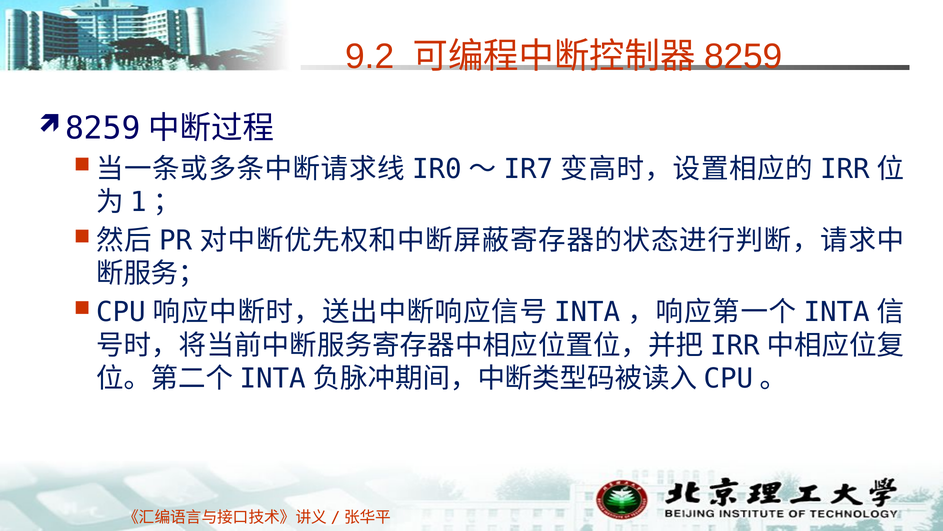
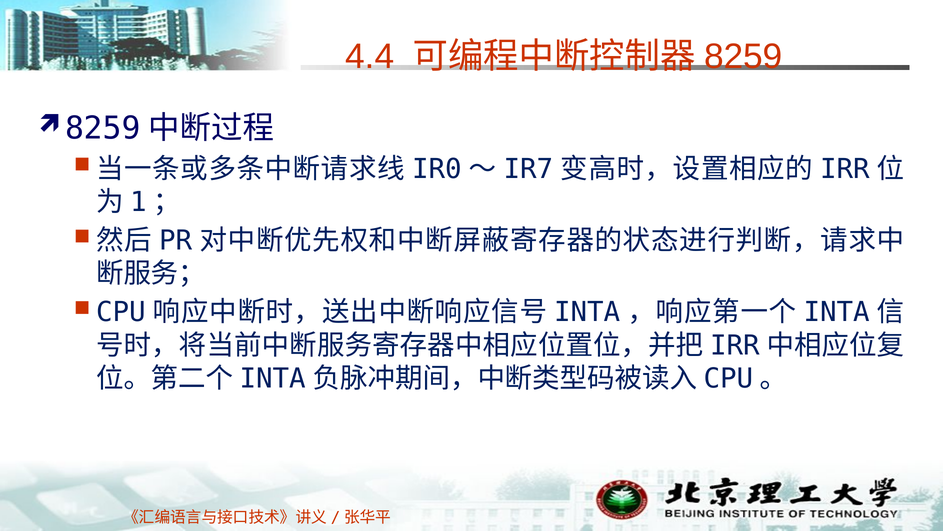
9.2: 9.2 -> 4.4
